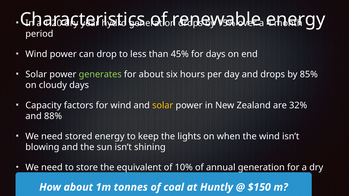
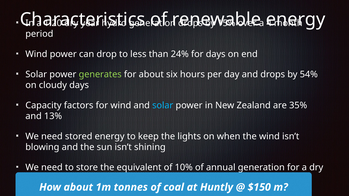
45%: 45% -> 24%
85%: 85% -> 54%
solar at (163, 105) colour: yellow -> light blue
32%: 32% -> 35%
88%: 88% -> 13%
